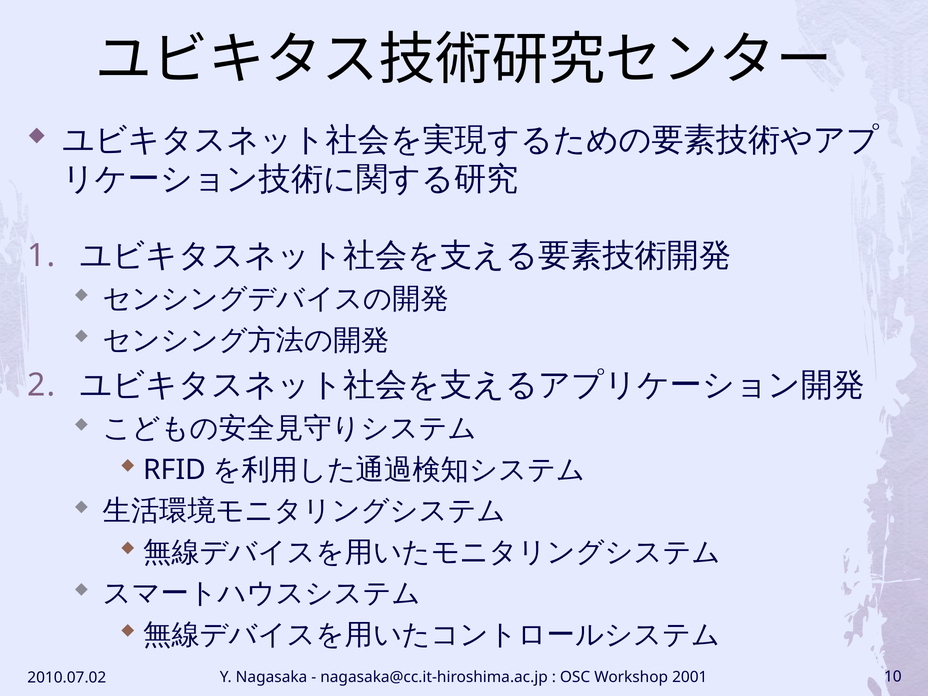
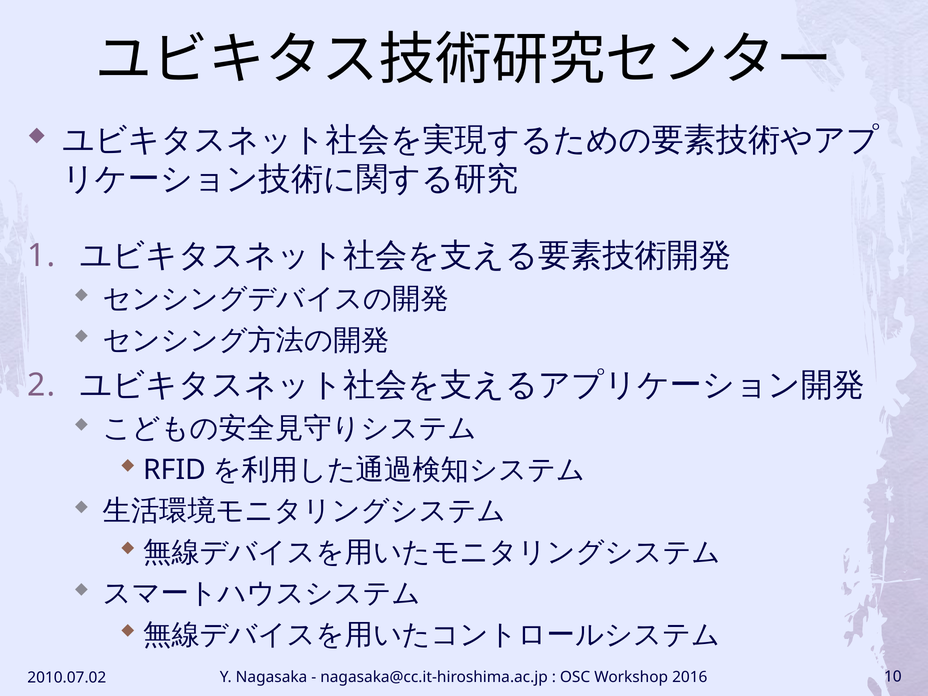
2001: 2001 -> 2016
